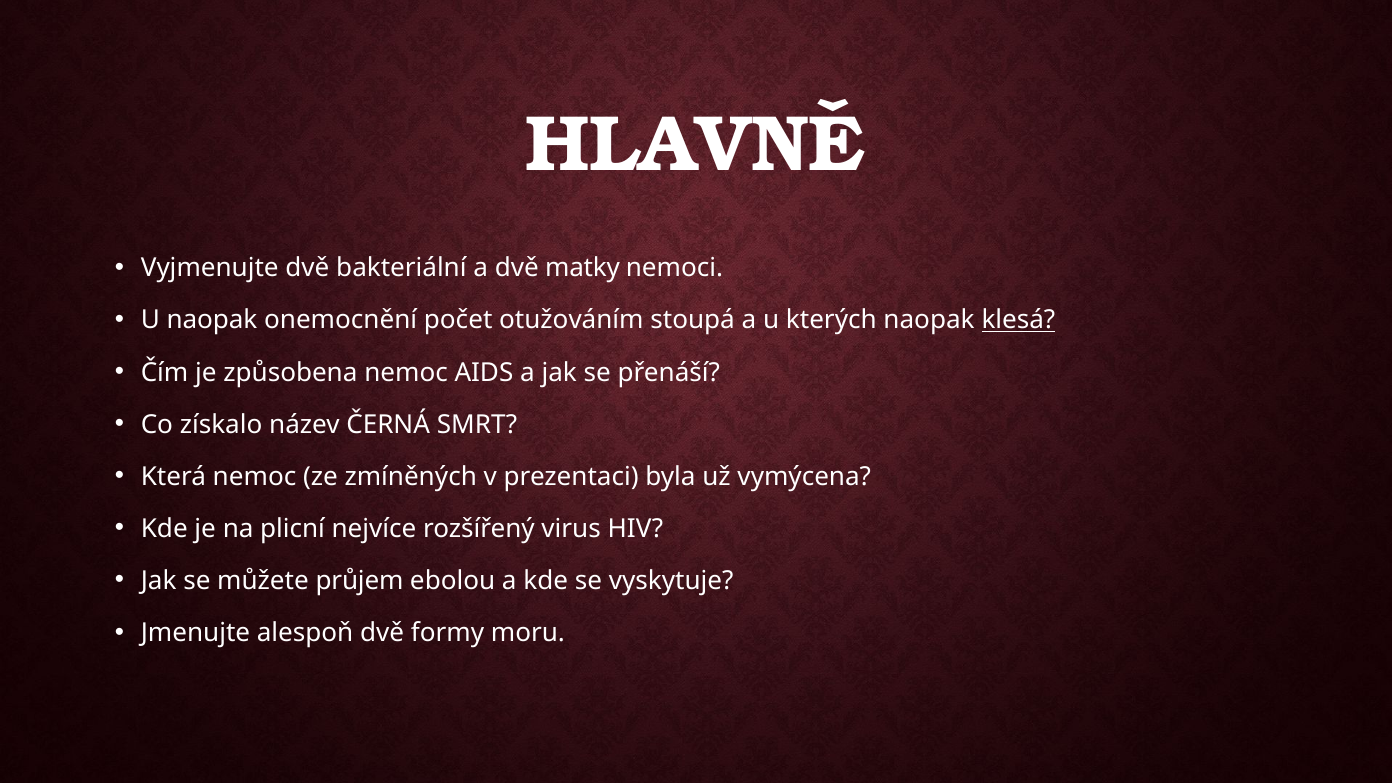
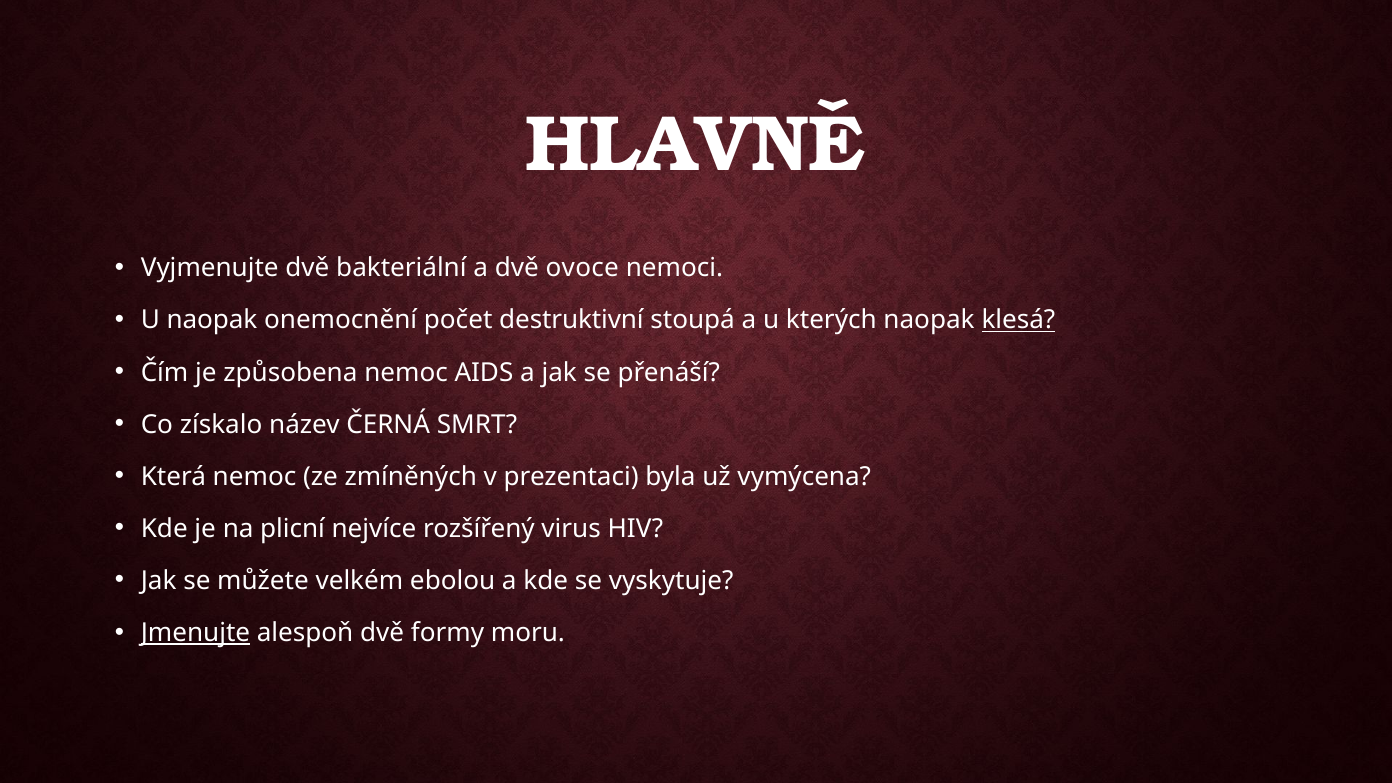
matky: matky -> ovoce
otužováním: otužováním -> destruktivní
průjem: průjem -> velkém
Jmenujte underline: none -> present
